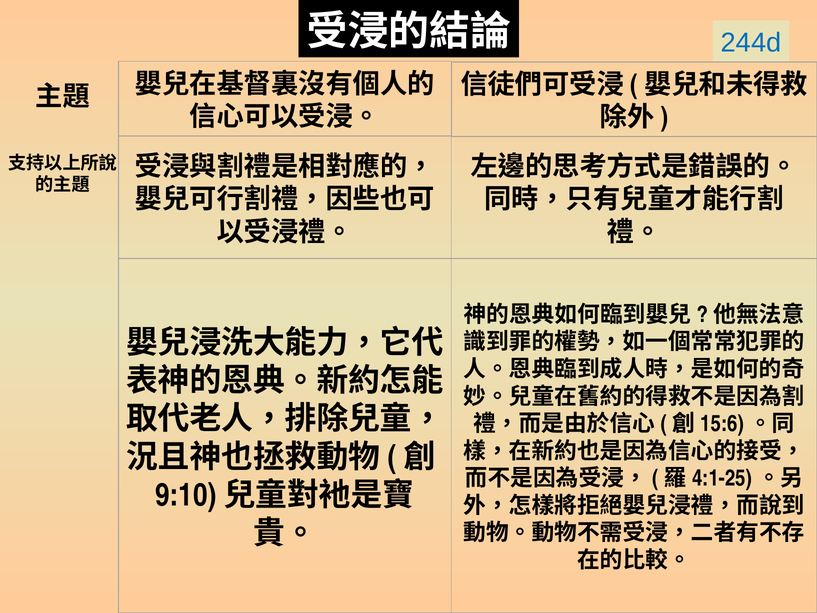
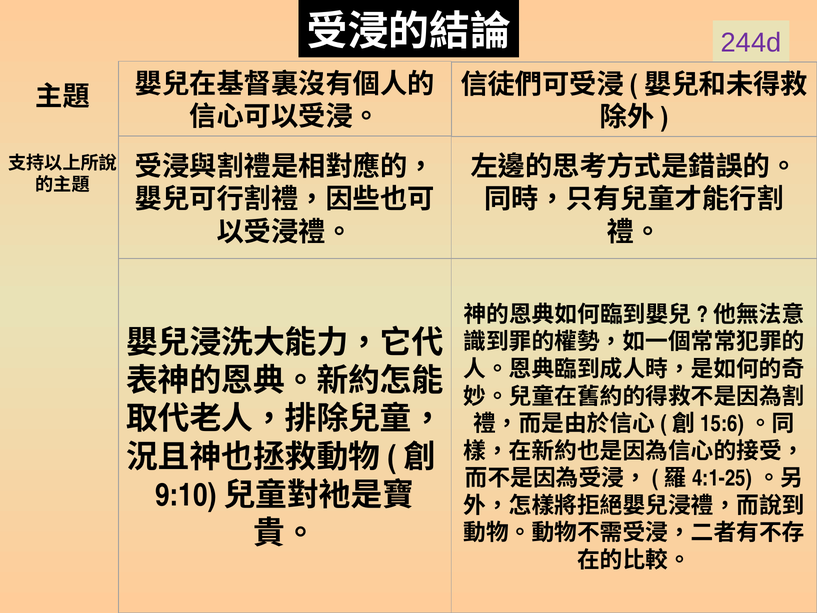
244d colour: blue -> purple
